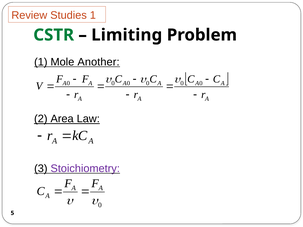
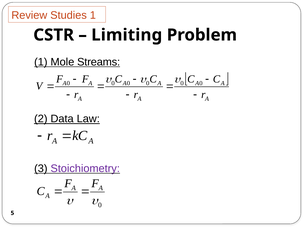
CSTR colour: green -> black
Another: Another -> Streams
Area: Area -> Data
